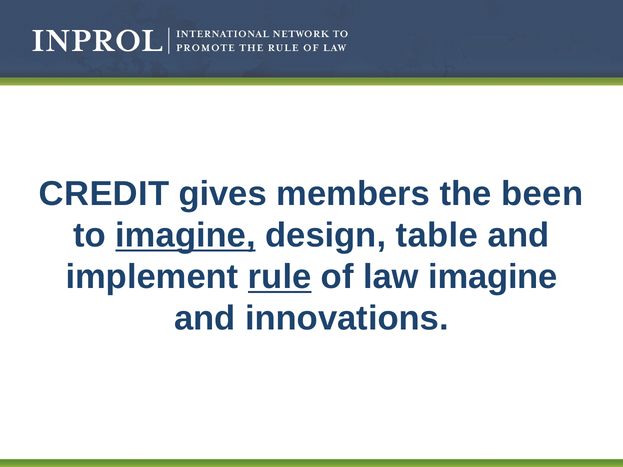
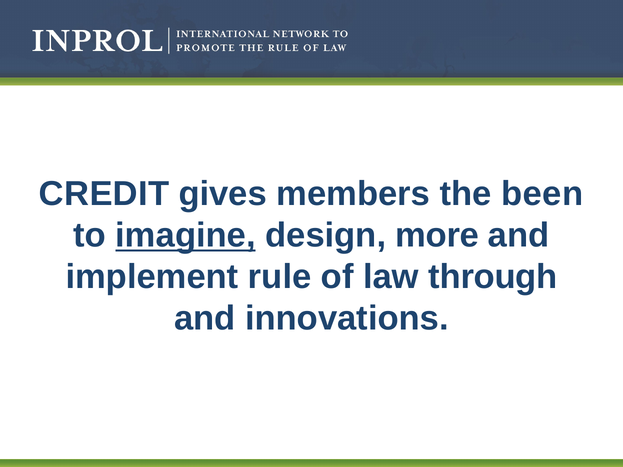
table: table -> more
rule underline: present -> none
law imagine: imagine -> through
